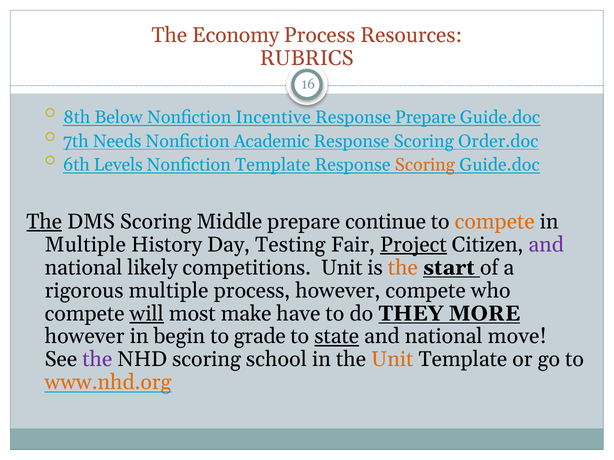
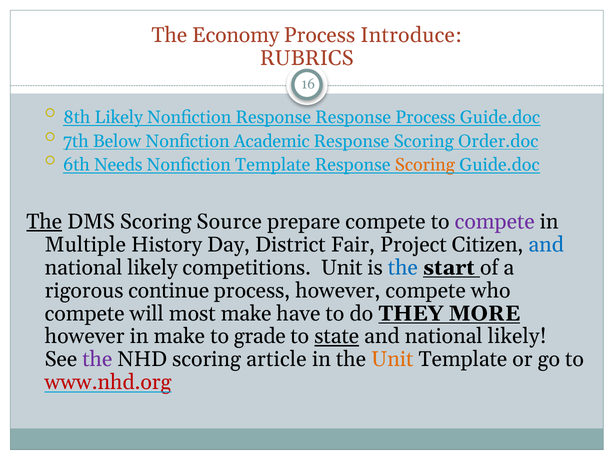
Resources: Resources -> Introduce
8th Below: Below -> Likely
Nonfiction Incentive: Incentive -> Response
Response Prepare: Prepare -> Process
Needs: Needs -> Below
Levels: Levels -> Needs
Middle: Middle -> Source
prepare continue: continue -> compete
compete at (495, 222) colour: orange -> purple
Testing: Testing -> District
Project underline: present -> none
and at (546, 245) colour: purple -> blue
the at (403, 268) colour: orange -> blue
rigorous multiple: multiple -> continue
will underline: present -> none
in begin: begin -> make
move at (517, 337): move -> likely
school: school -> article
www.nhd.org colour: orange -> red
